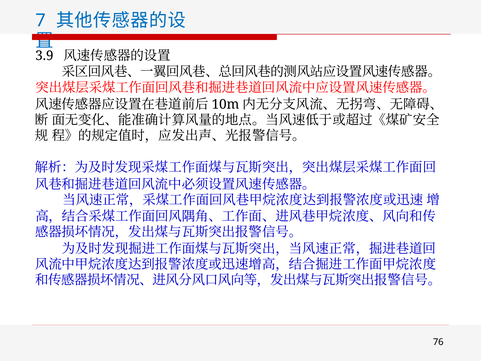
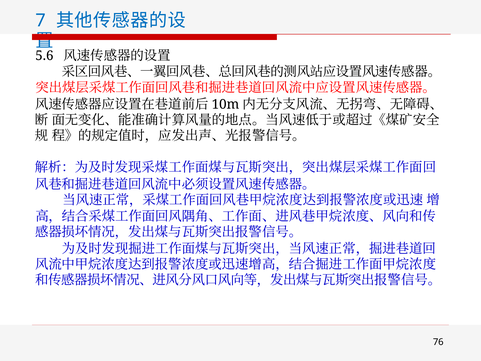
3.9: 3.9 -> 5.6
